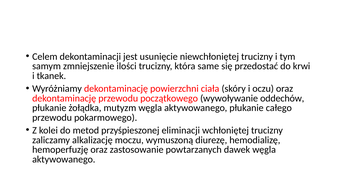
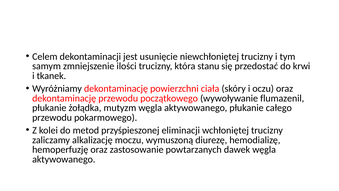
same: same -> stanu
oddechów: oddechów -> flumazenil
